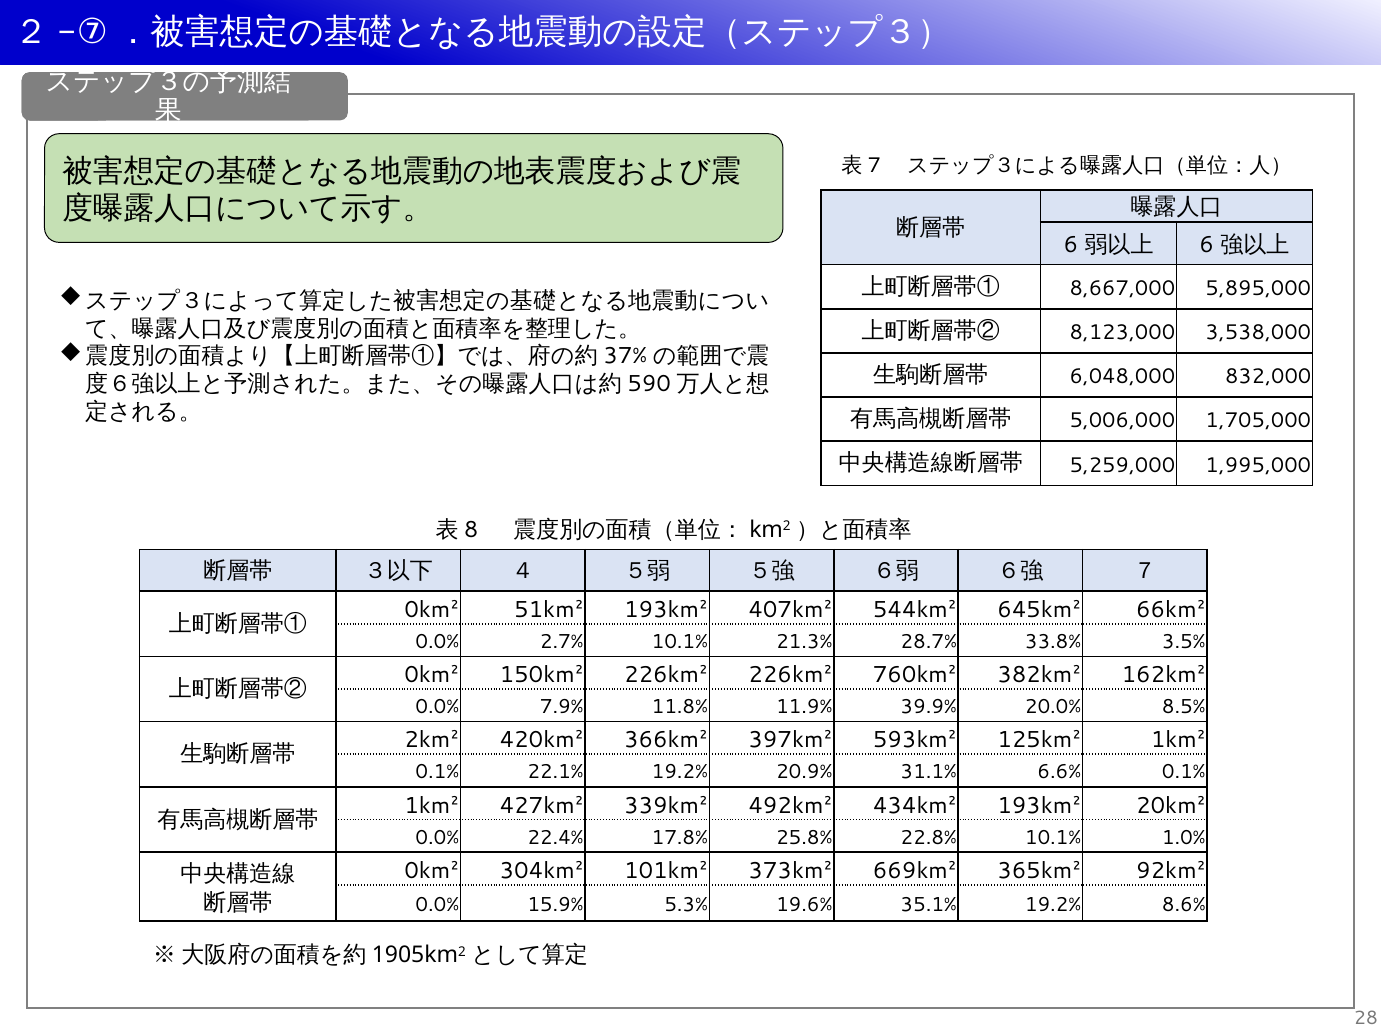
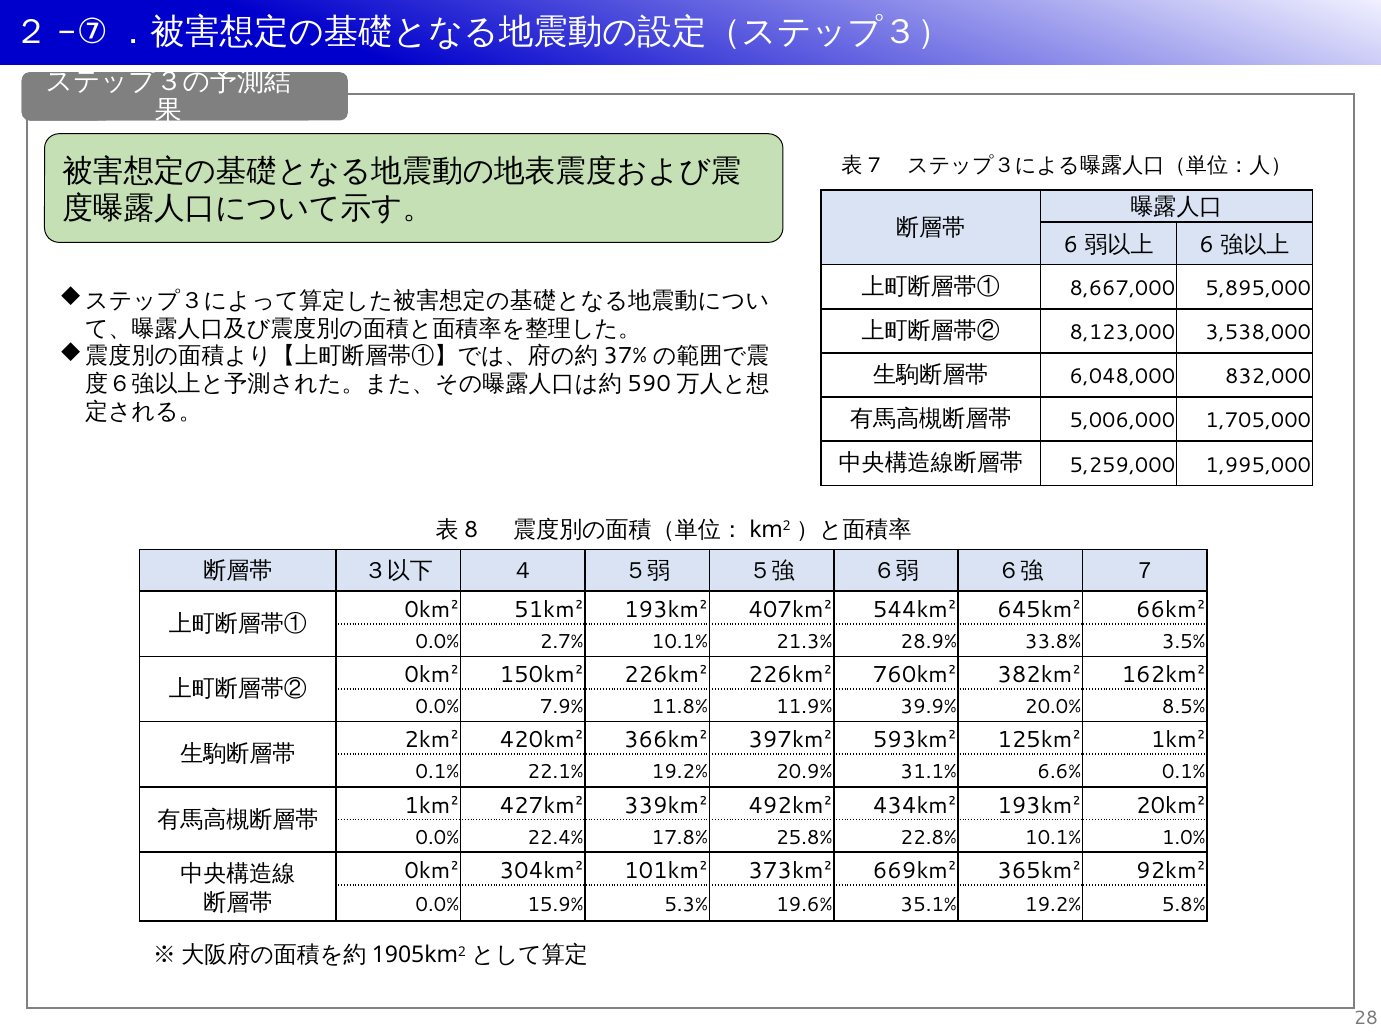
28.7%: 28.7% -> 28.9%
8.6%: 8.6% -> 5.8%
